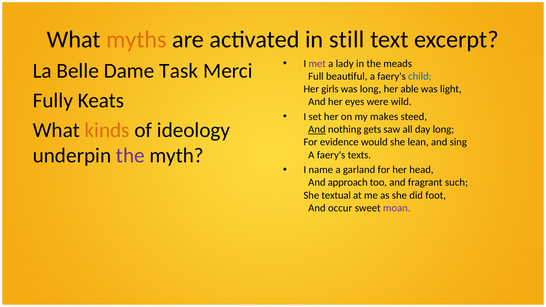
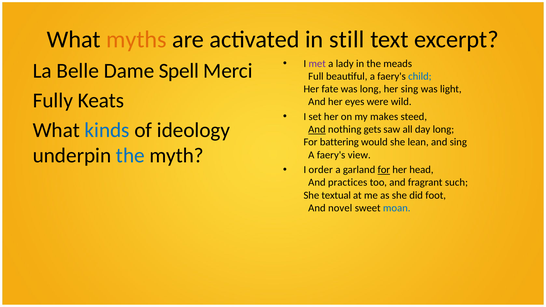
Task: Task -> Spell
girls: girls -> fate
her able: able -> sing
kinds colour: orange -> blue
evidence: evidence -> battering
the at (130, 156) colour: purple -> blue
texts: texts -> view
name: name -> order
for at (384, 170) underline: none -> present
approach: approach -> practices
occur: occur -> novel
moan colour: purple -> blue
